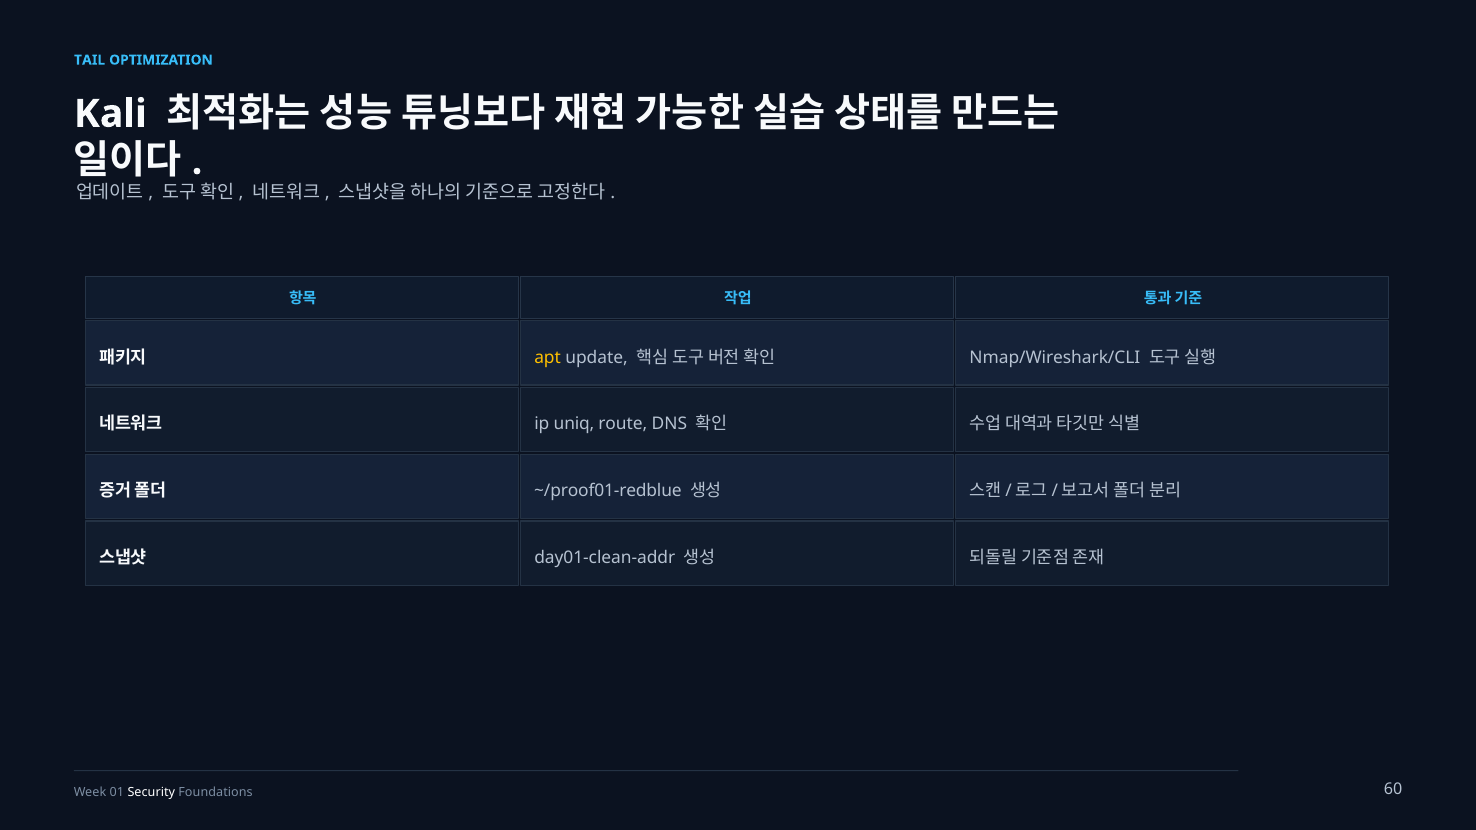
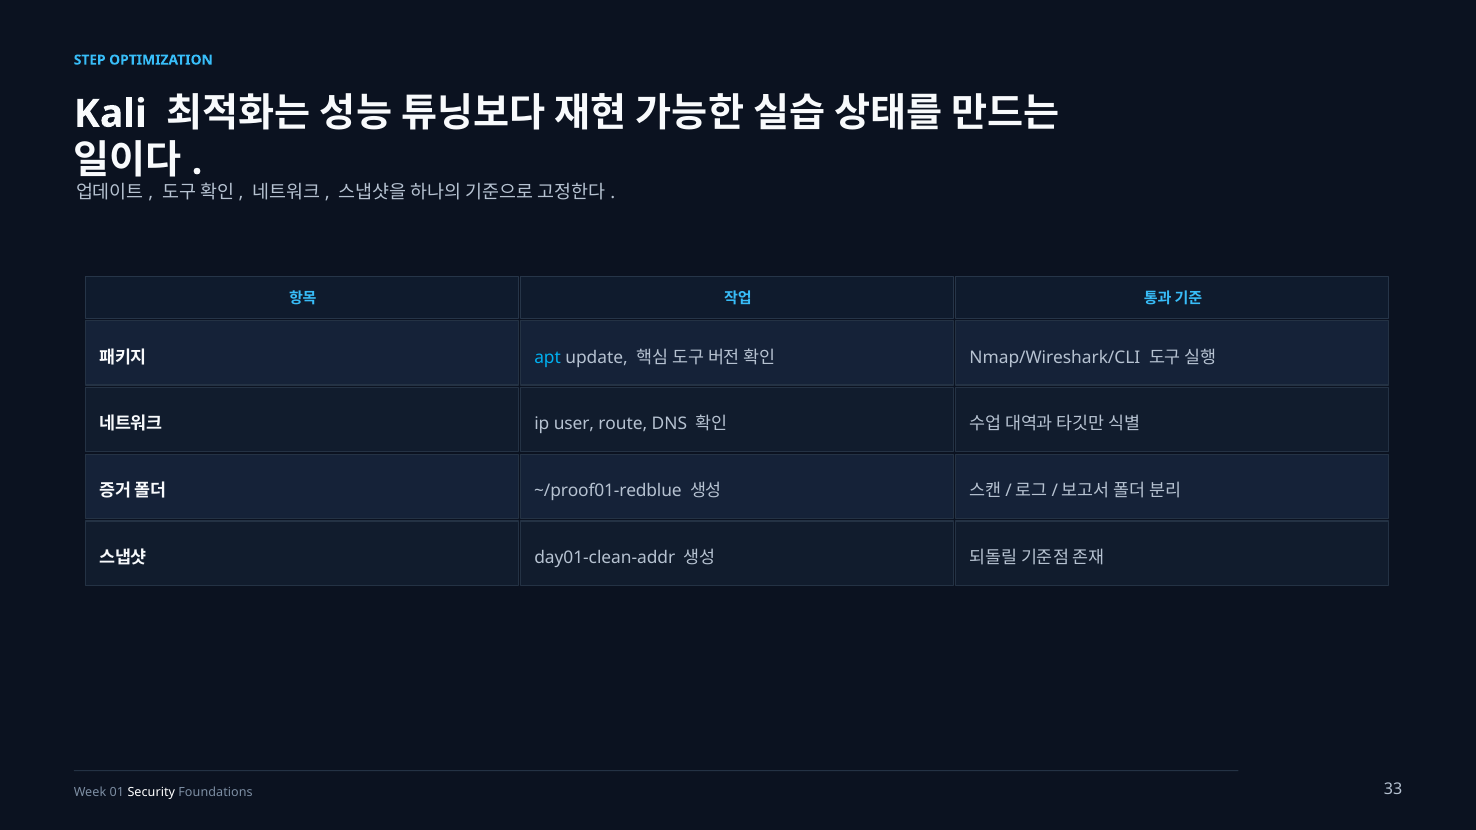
TAIL: TAIL -> STEP
apt colour: yellow -> light blue
uniq: uniq -> user
60: 60 -> 33
